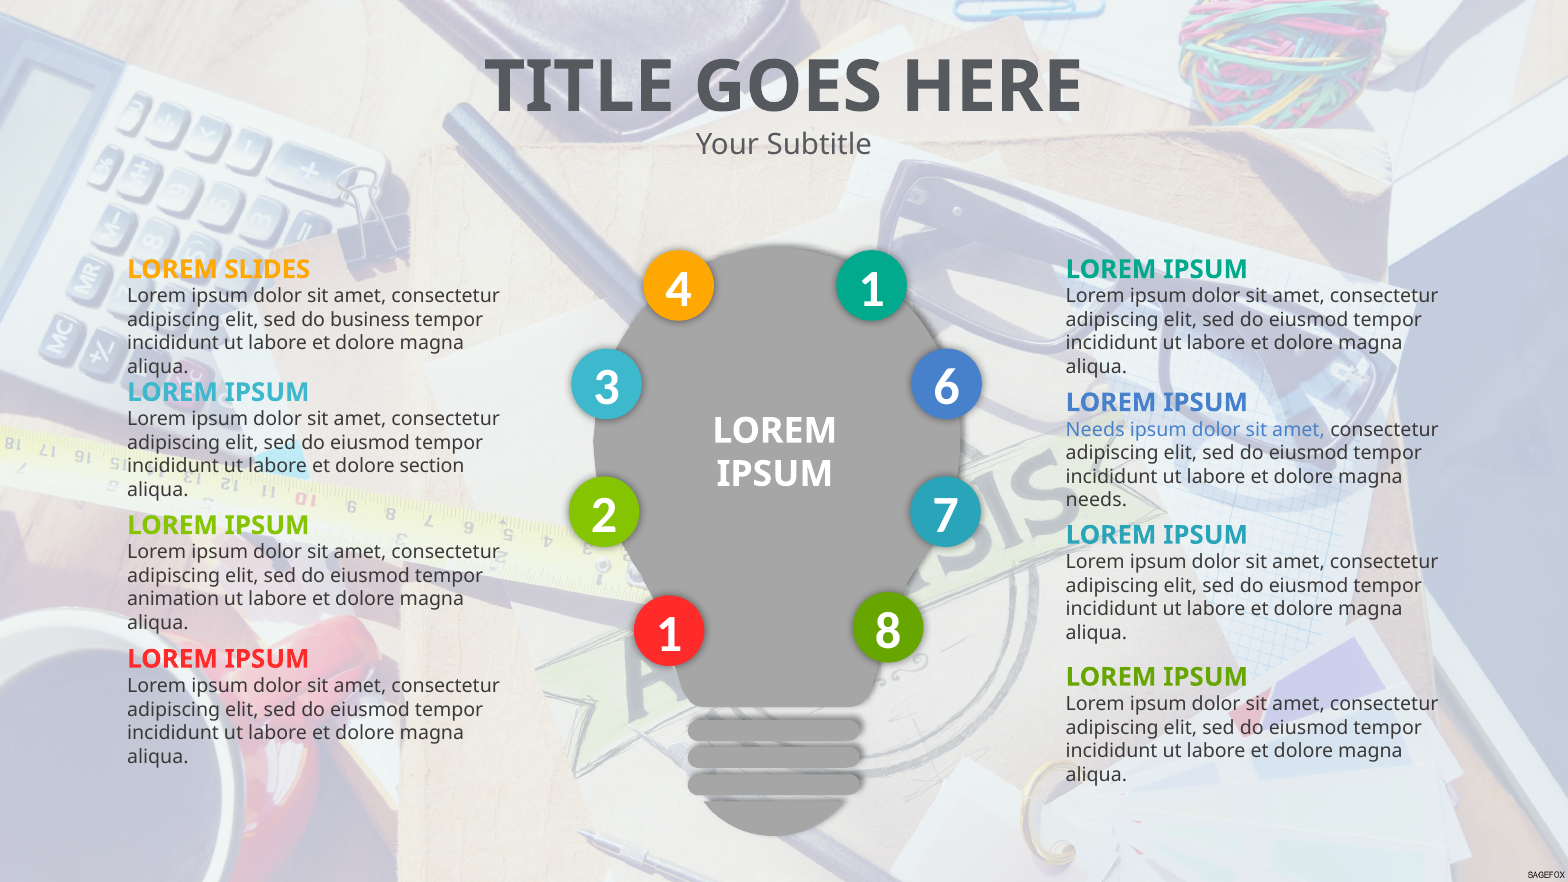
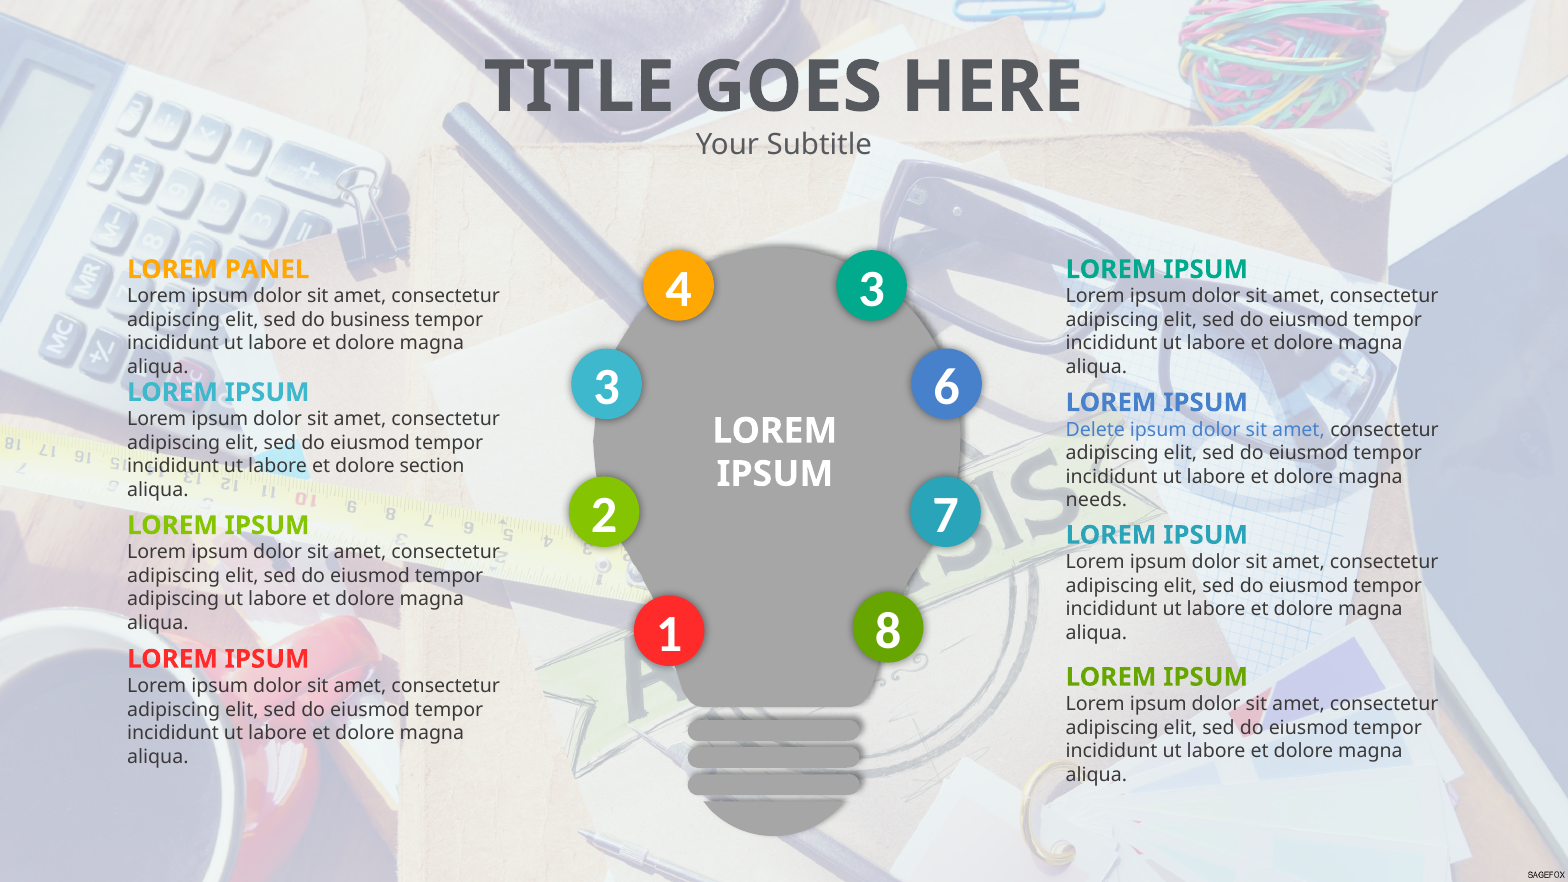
SLIDES: SLIDES -> PANEL
4 1: 1 -> 3
Needs at (1095, 430): Needs -> Delete
animation at (173, 599): animation -> adipiscing
